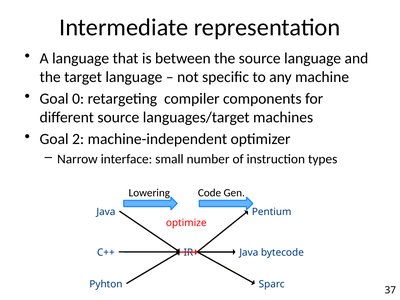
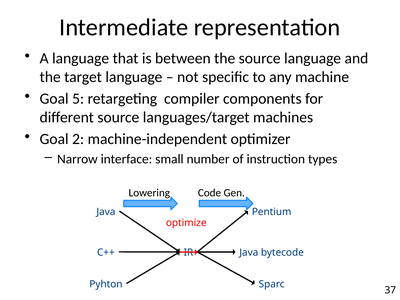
0: 0 -> 5
